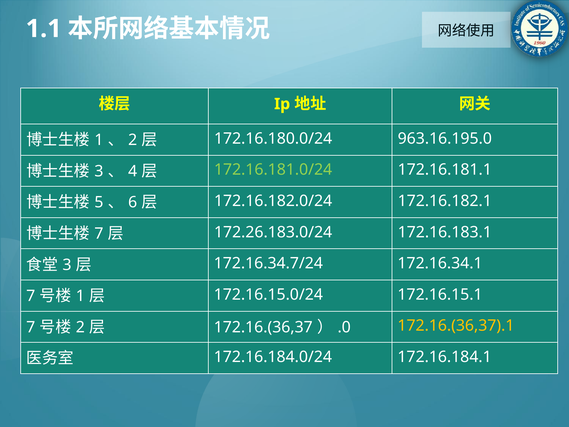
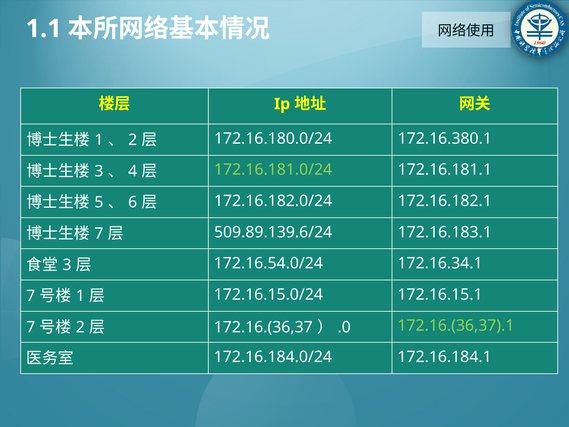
963.16.195.0: 963.16.195.0 -> 172.16.380.1
172.26.183.0/24: 172.26.183.0/24 -> 509.89.139.6/24
172.16.34.7/24: 172.16.34.7/24 -> 172.16.54.0/24
172.16.(36,37).1 colour: yellow -> light green
